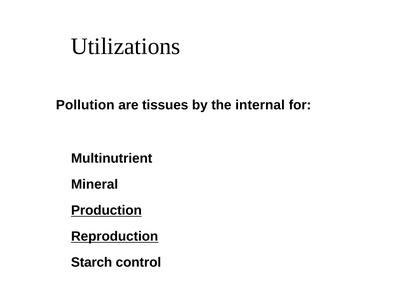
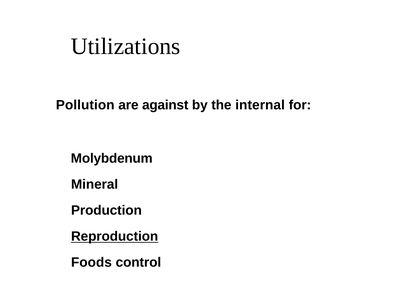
tissues: tissues -> against
Multinutrient: Multinutrient -> Molybdenum
Production underline: present -> none
Starch: Starch -> Foods
